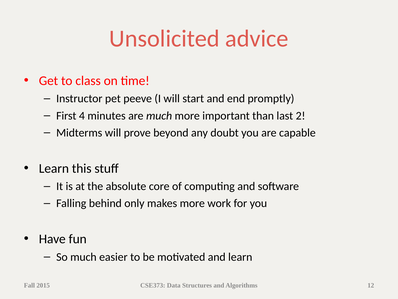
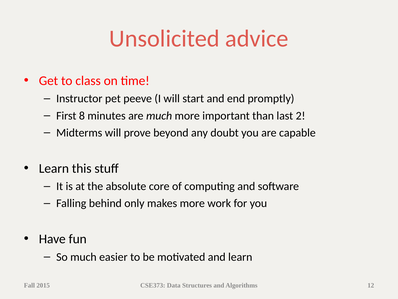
4: 4 -> 8
